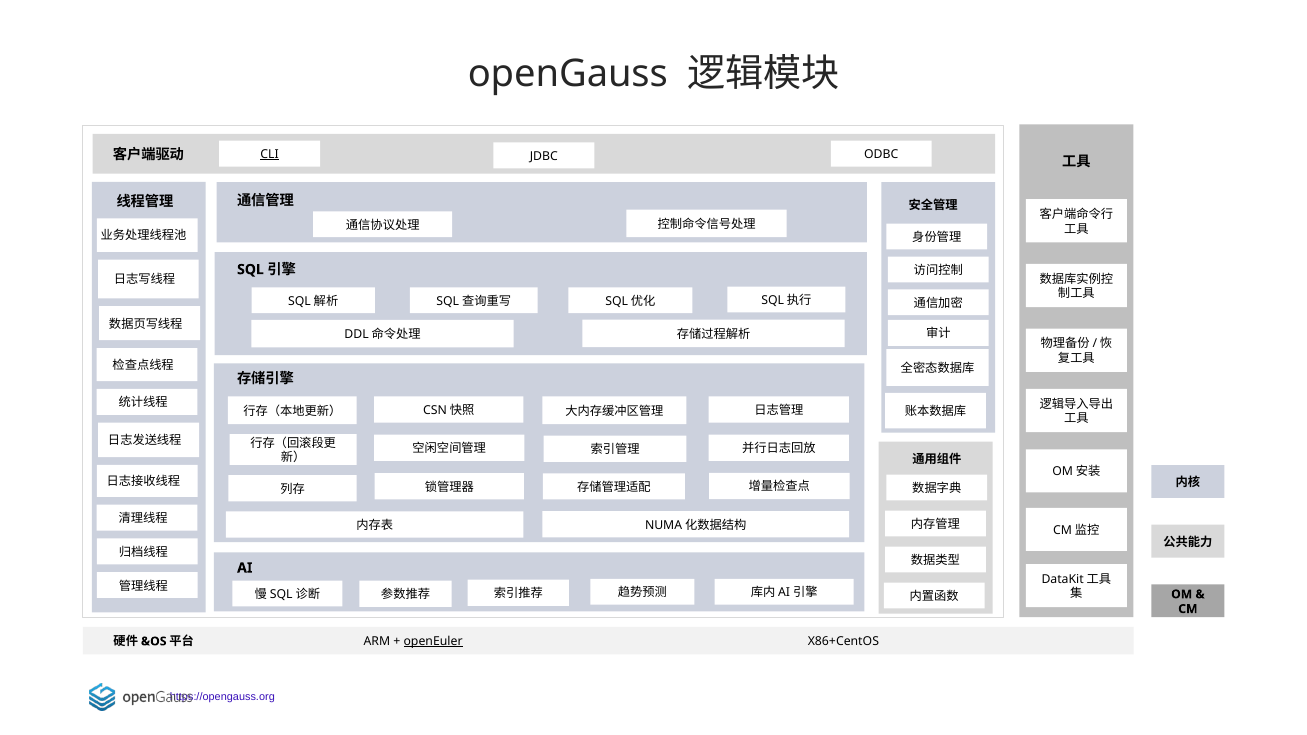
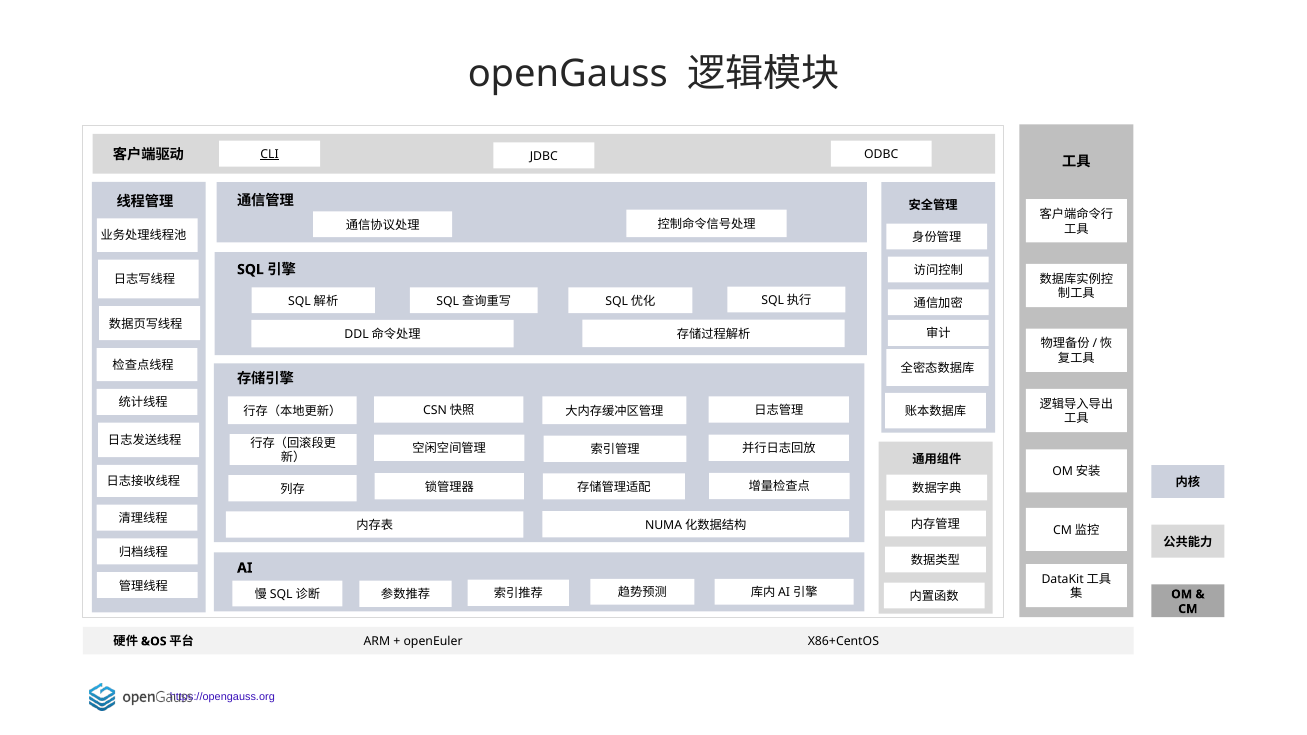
openEuler underline: present -> none
